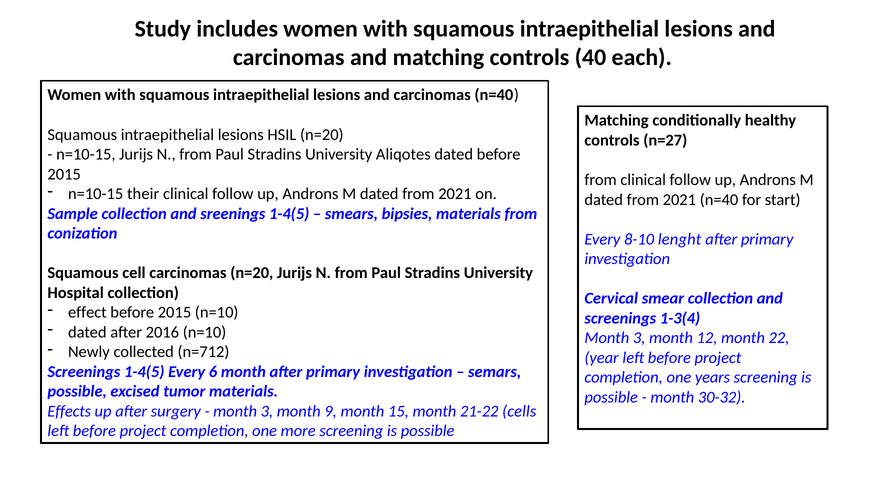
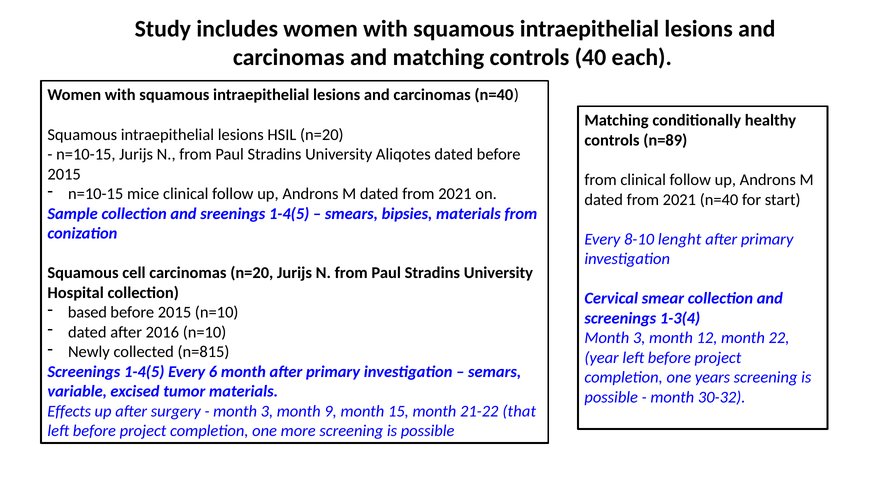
n=27: n=27 -> n=89
their: their -> mice
effect: effect -> based
n=712: n=712 -> n=815
possible at (77, 392): possible -> variable
cells: cells -> that
